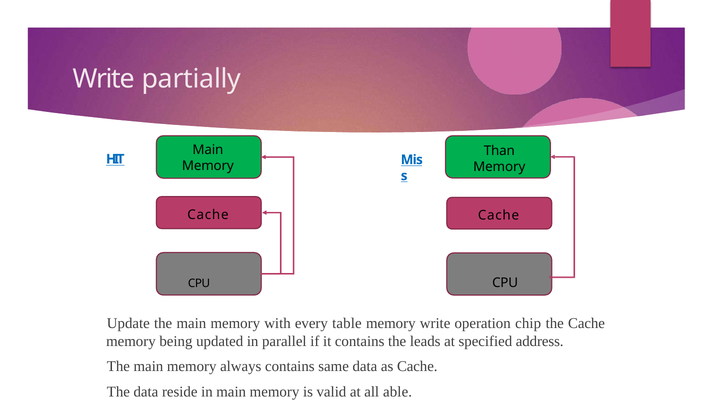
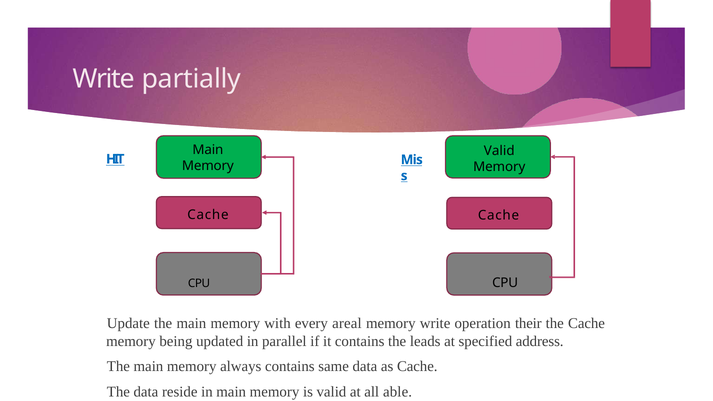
Than at (499, 151): Than -> Valid
table: table -> areal
chip: chip -> their
